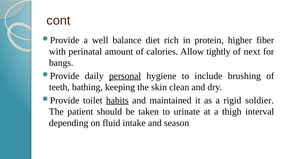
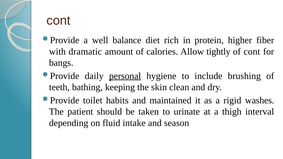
perinatal: perinatal -> dramatic
of next: next -> cont
habits underline: present -> none
soldier: soldier -> washes
